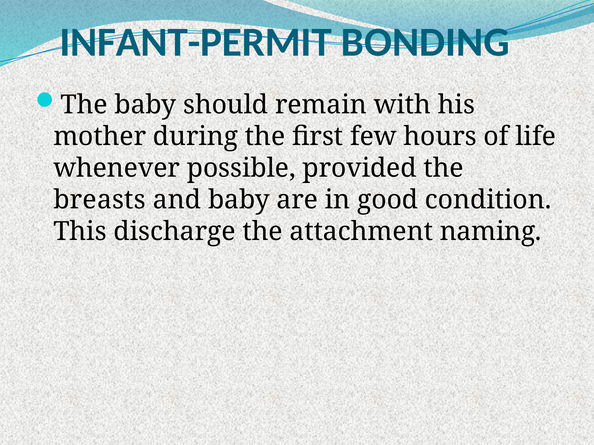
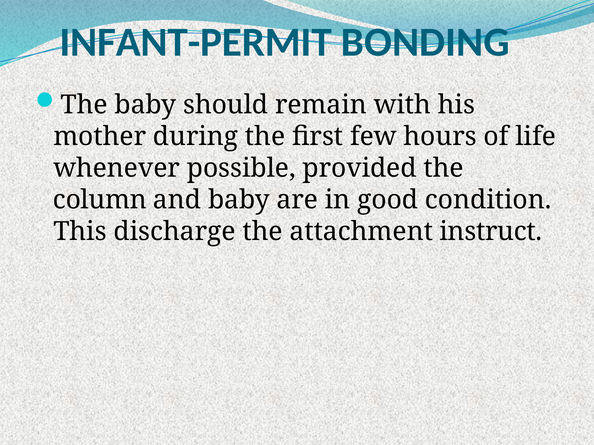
breasts: breasts -> column
naming: naming -> instruct
